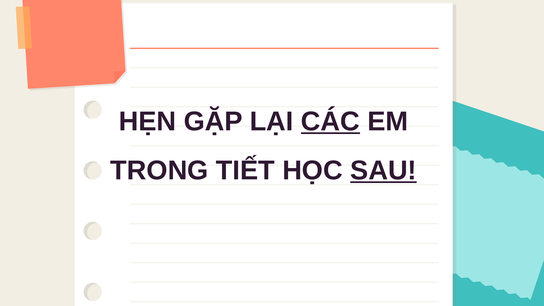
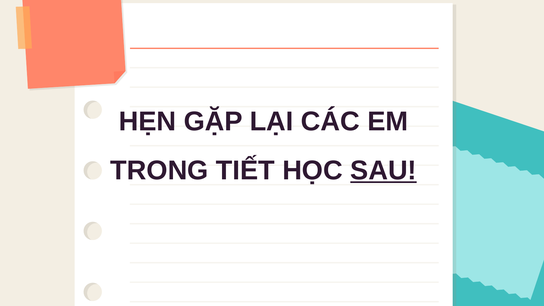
CÁC underline: present -> none
